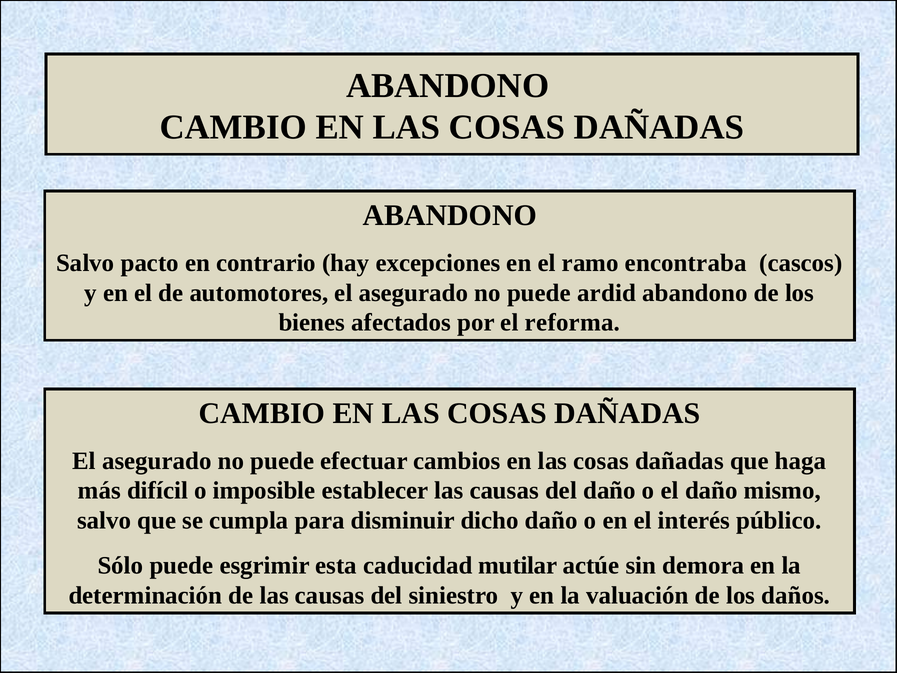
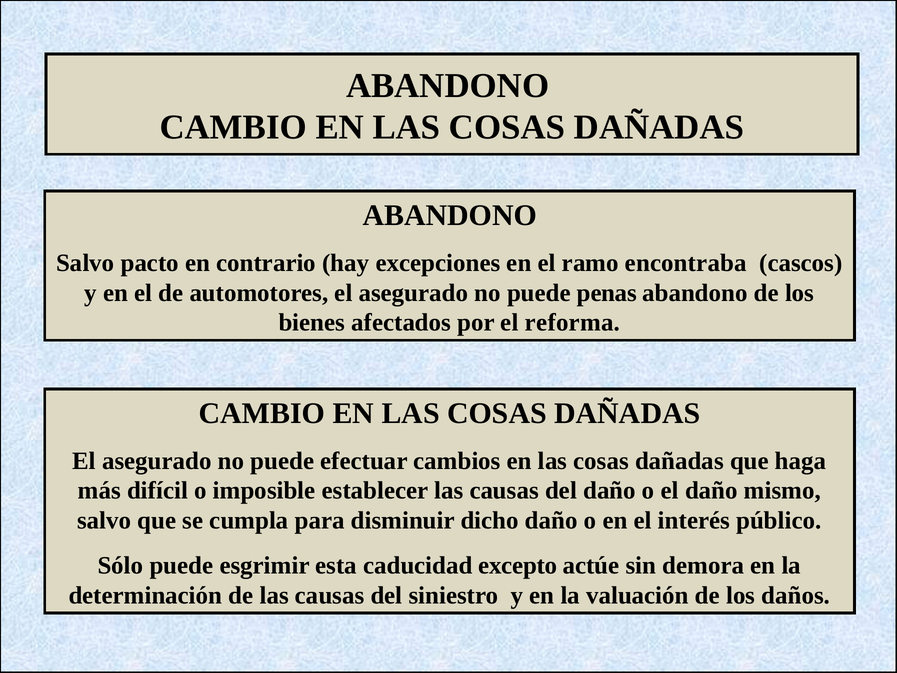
ardid: ardid -> penas
mutilar: mutilar -> excepto
